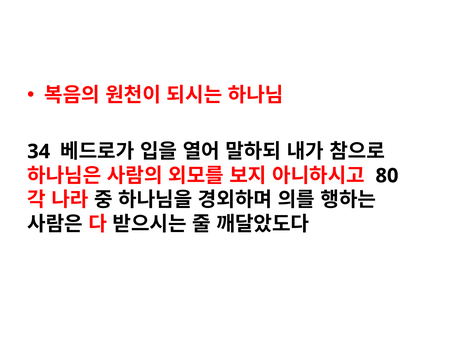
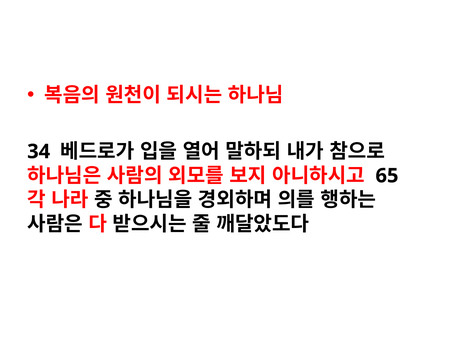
80: 80 -> 65
